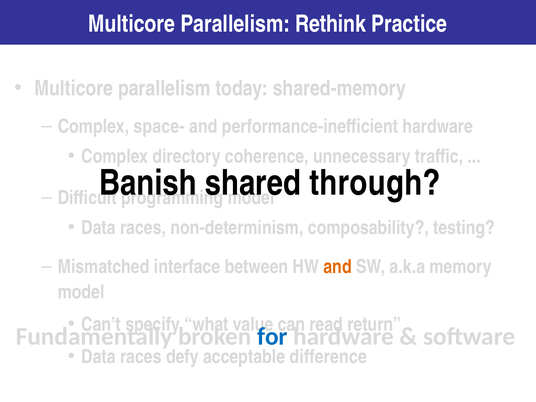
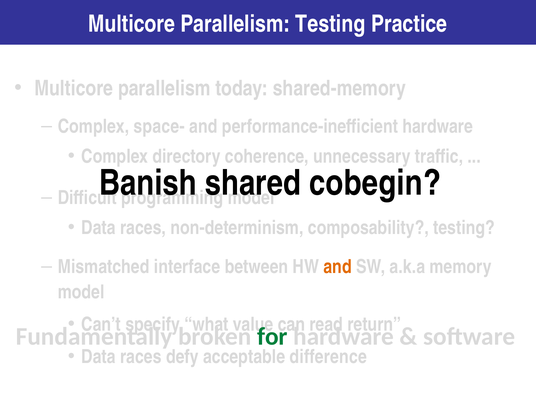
Parallelism Rethink: Rethink -> Testing
through: through -> cobegin
for colour: blue -> green
